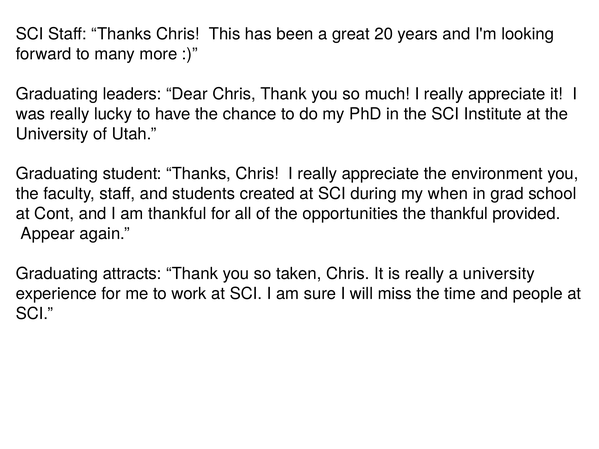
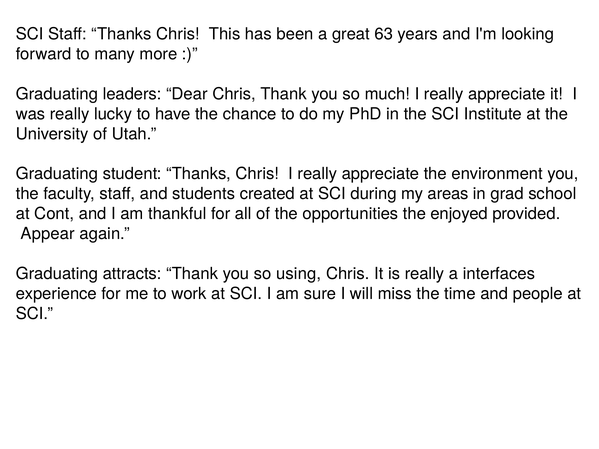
20: 20 -> 63
when: when -> areas
the thankful: thankful -> enjoyed
taken: taken -> using
a university: university -> interfaces
